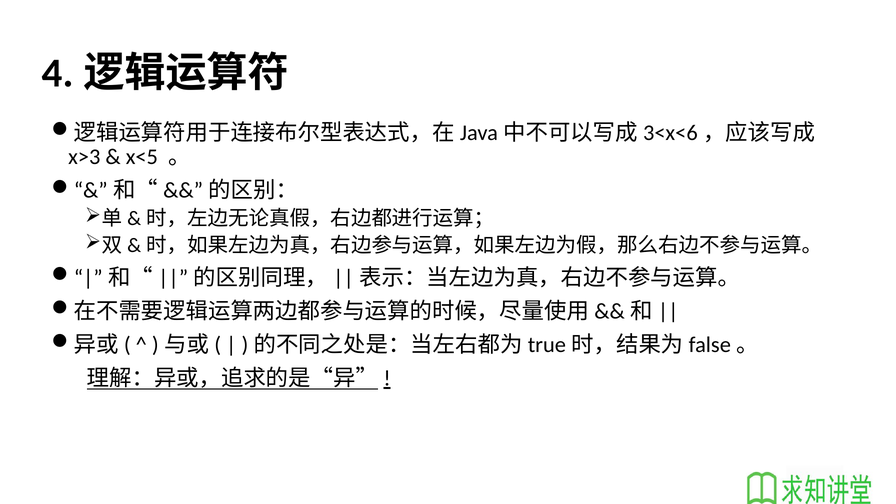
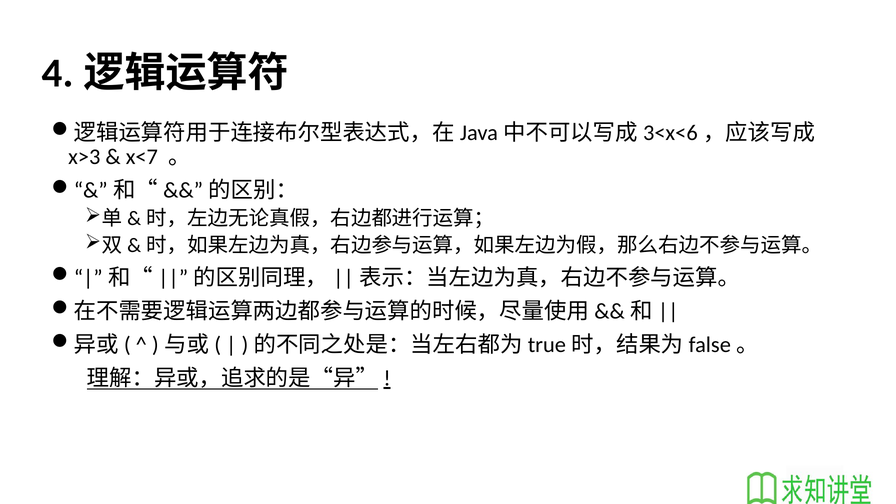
x<5: x<5 -> x<7
